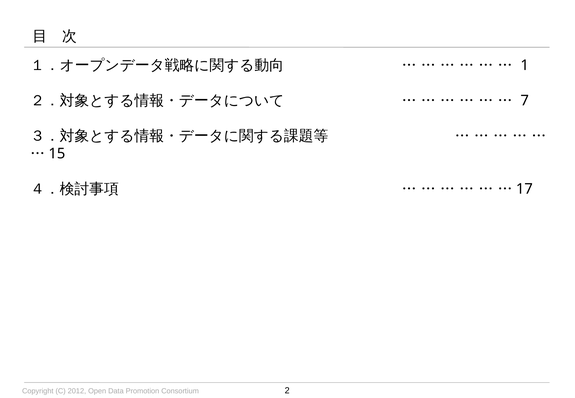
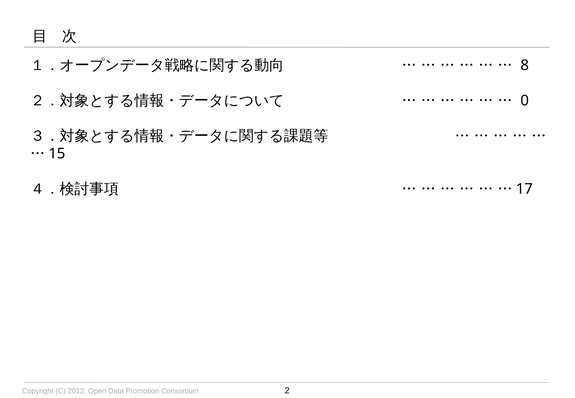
1: 1 -> 8
7: 7 -> 0
